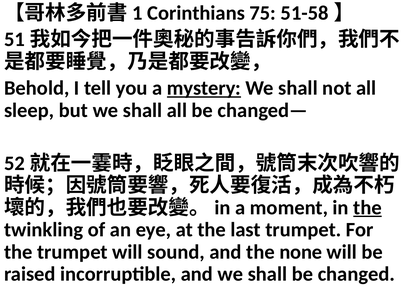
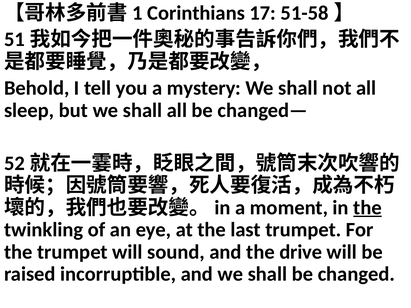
75: 75 -> 17
mystery underline: present -> none
none: none -> drive
